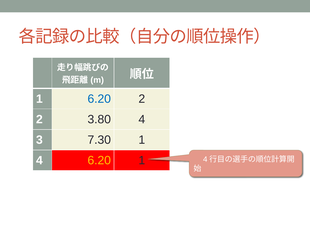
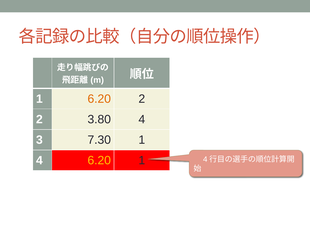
6.20 at (99, 99) colour: blue -> orange
